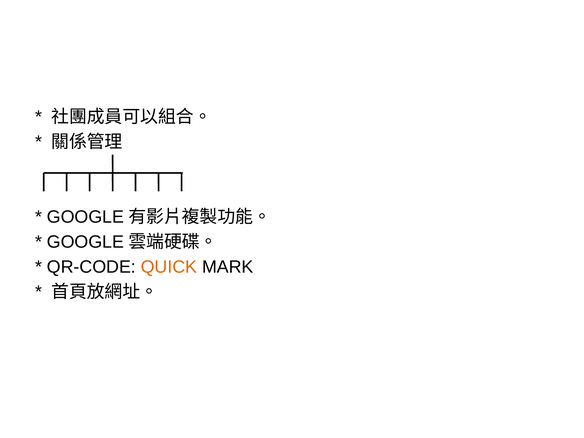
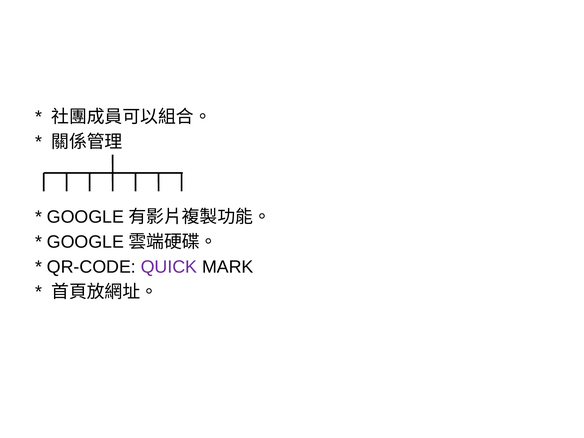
QUICK colour: orange -> purple
